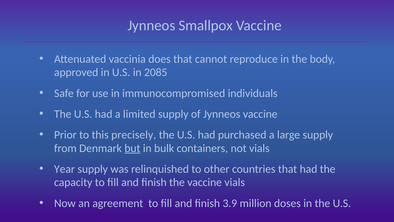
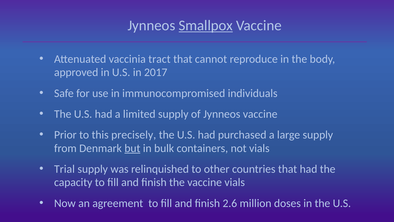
Smallpox underline: none -> present
does: does -> tract
2085: 2085 -> 2017
Year: Year -> Trial
3.9: 3.9 -> 2.6
